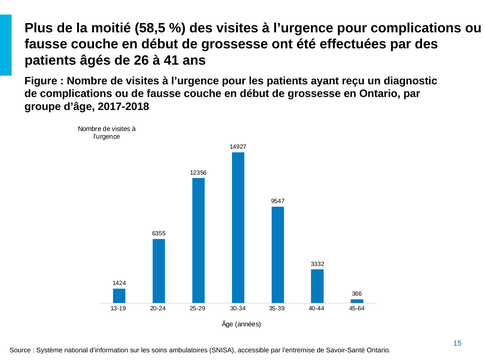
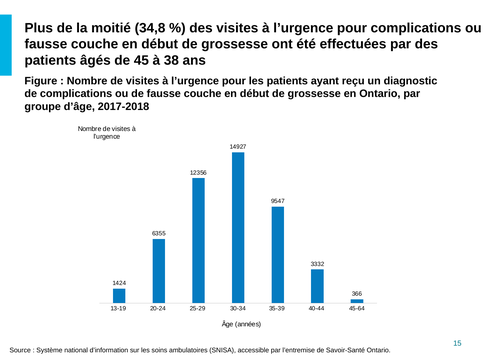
58,5: 58,5 -> 34,8
26: 26 -> 45
41: 41 -> 38
